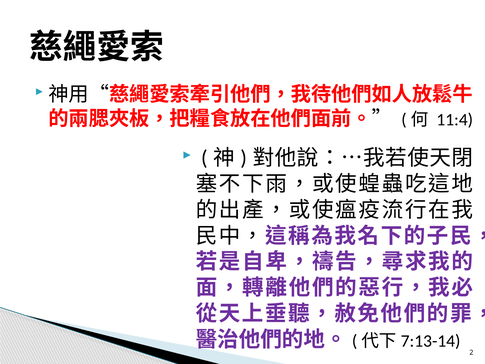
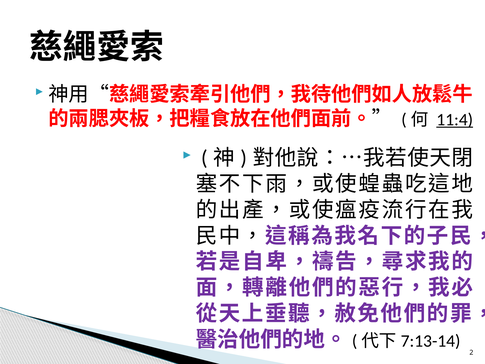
11:4 underline: none -> present
